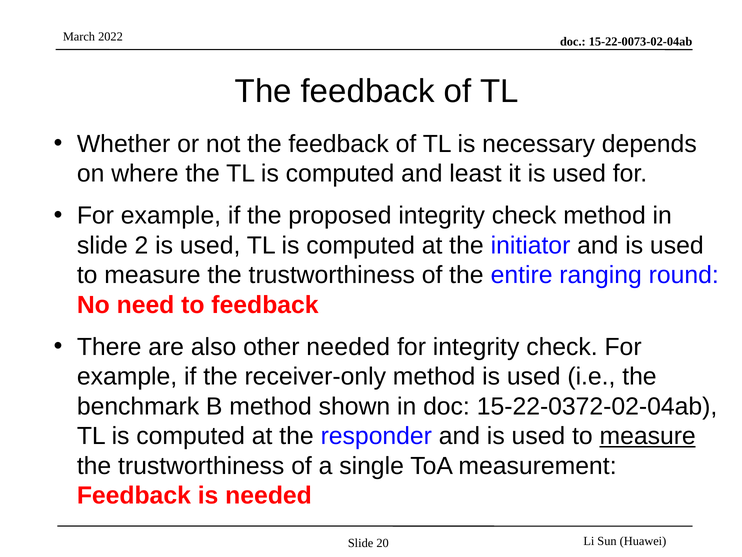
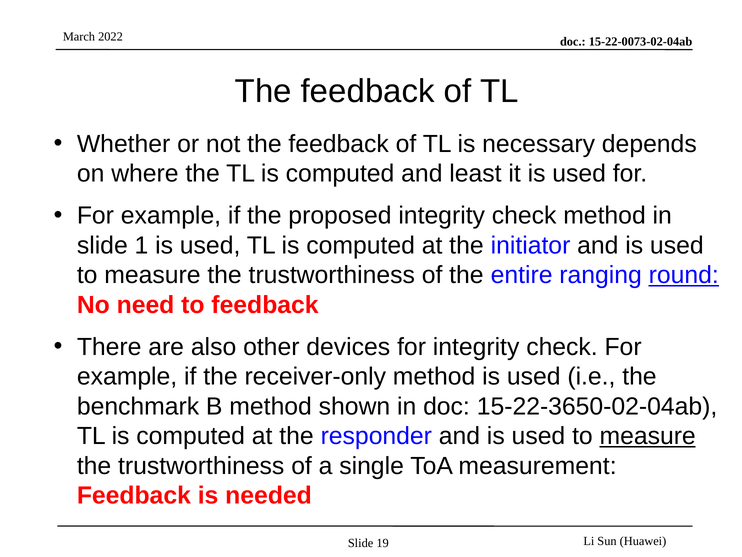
2: 2 -> 1
round underline: none -> present
other needed: needed -> devices
15-22-0372-02-04ab: 15-22-0372-02-04ab -> 15-22-3650-02-04ab
20: 20 -> 19
